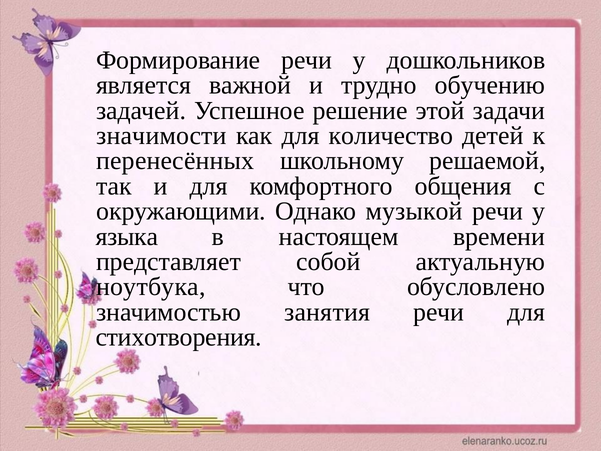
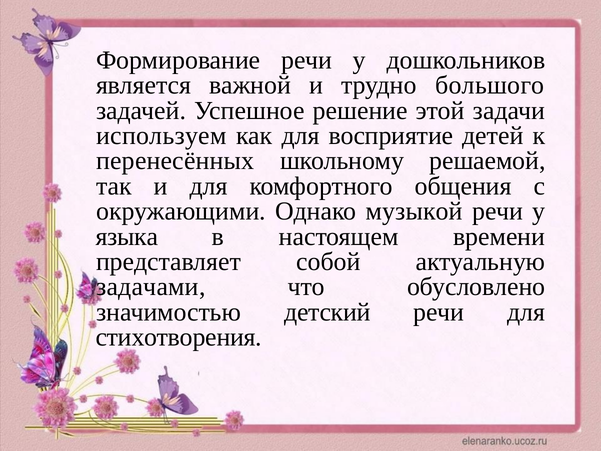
обучению: обучению -> большого
значимости: значимости -> используем
количество: количество -> восприятие
ноутбука: ноутбука -> задачами
занятия: занятия -> детский
